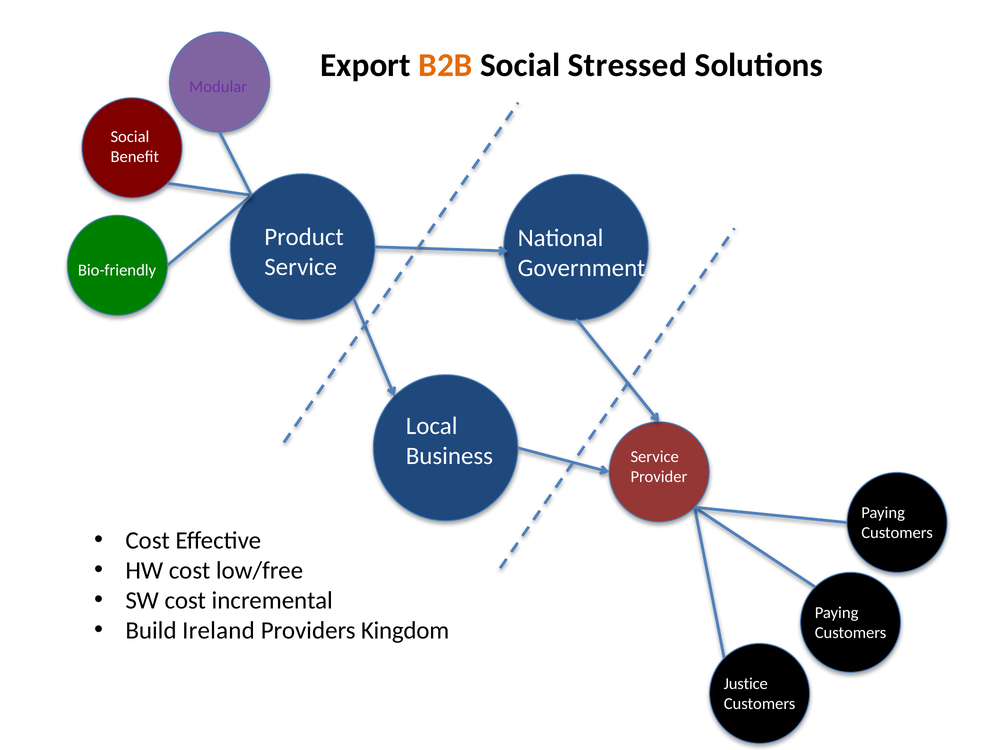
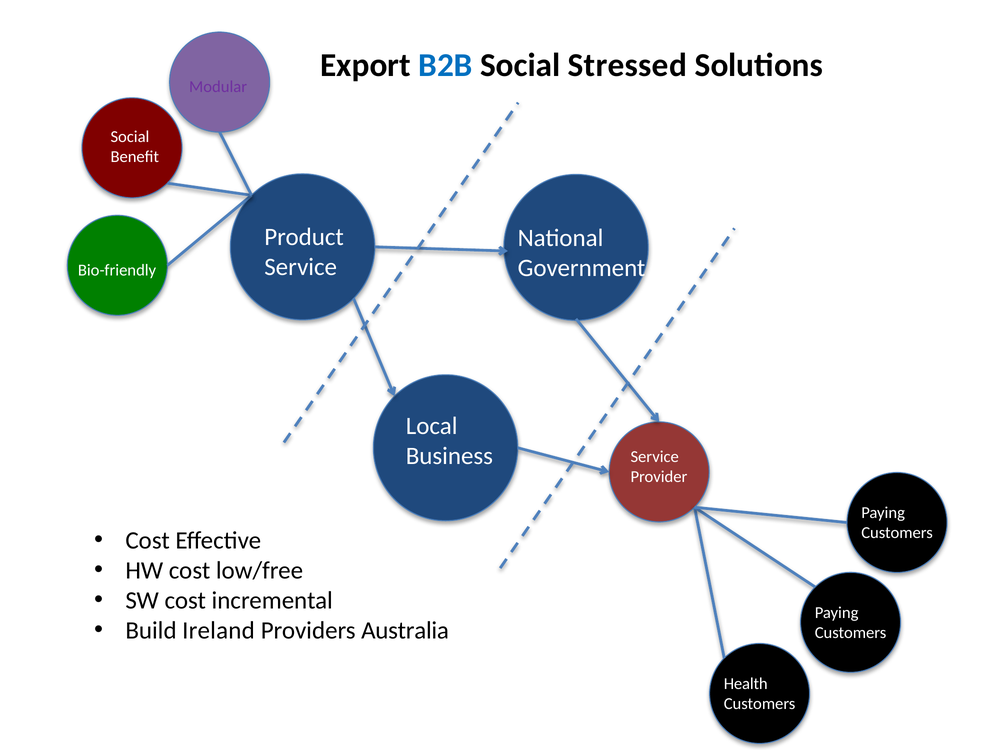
B2B colour: orange -> blue
Kingdom: Kingdom -> Australia
Justice: Justice -> Health
